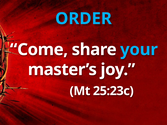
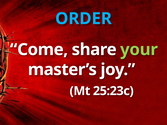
your colour: light blue -> light green
